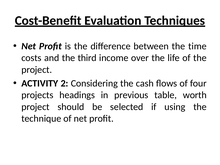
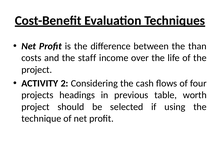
time: time -> than
third: third -> staff
